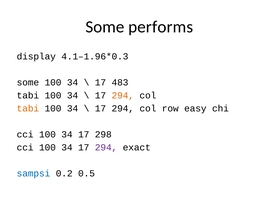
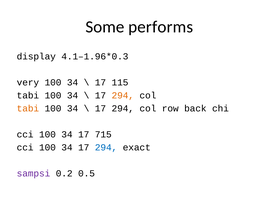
some at (28, 82): some -> very
483: 483 -> 115
easy: easy -> back
298: 298 -> 715
294 at (106, 148) colour: purple -> blue
sampsi colour: blue -> purple
